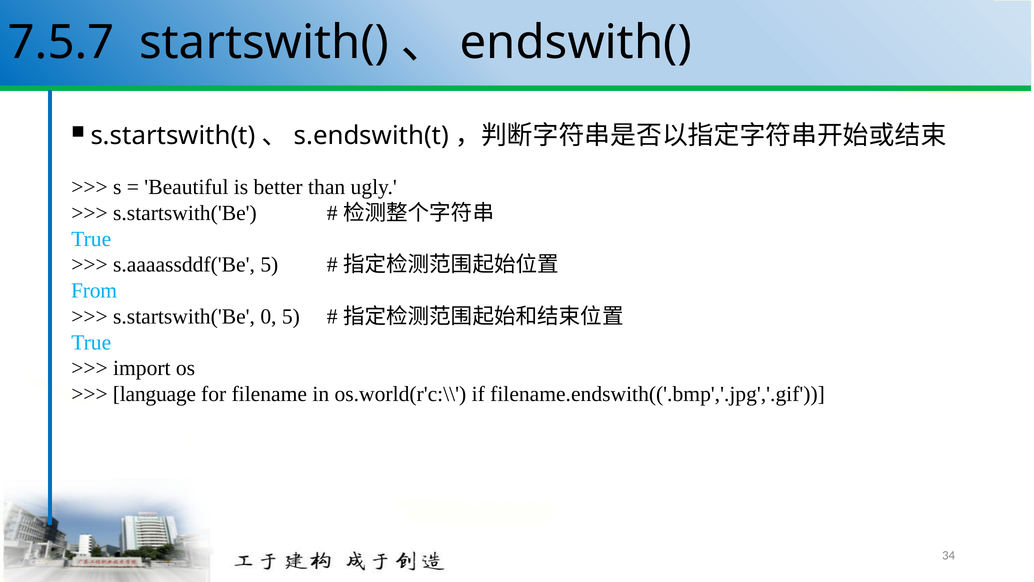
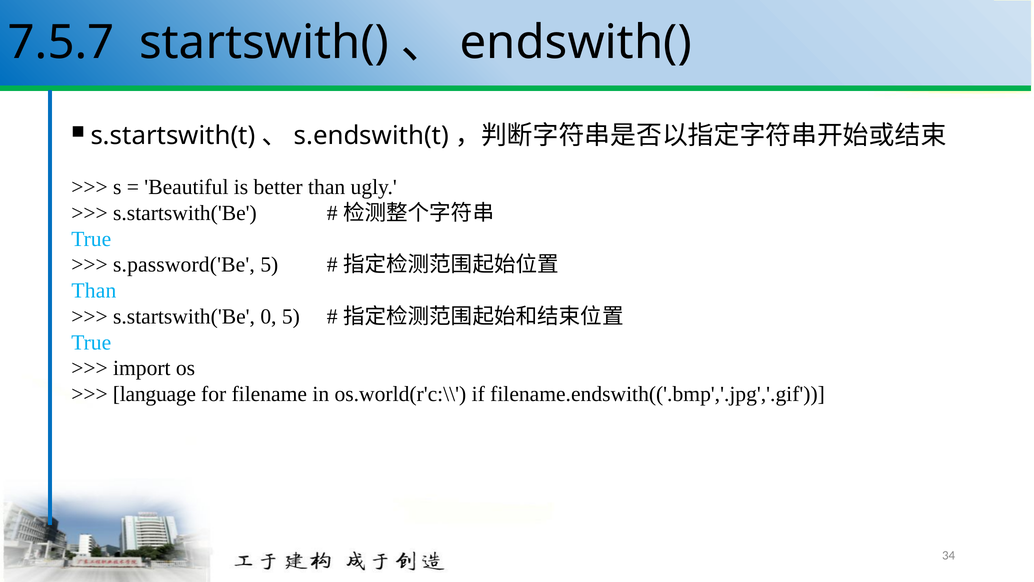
s.aaaassddf('Be: s.aaaassddf('Be -> s.password('Be
From at (94, 290): From -> Than
